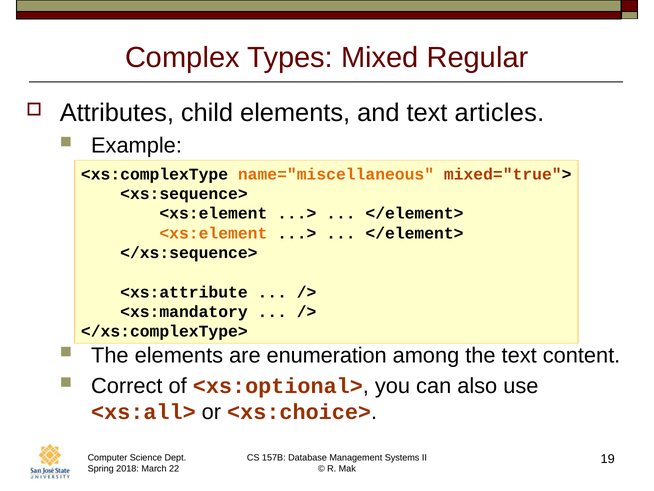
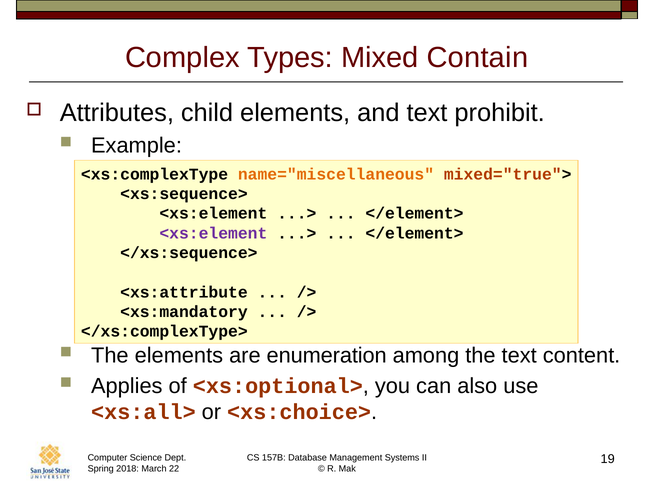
Regular: Regular -> Contain
articles: articles -> prohibit
<xs:element at (213, 233) colour: orange -> purple
Correct: Correct -> Applies
